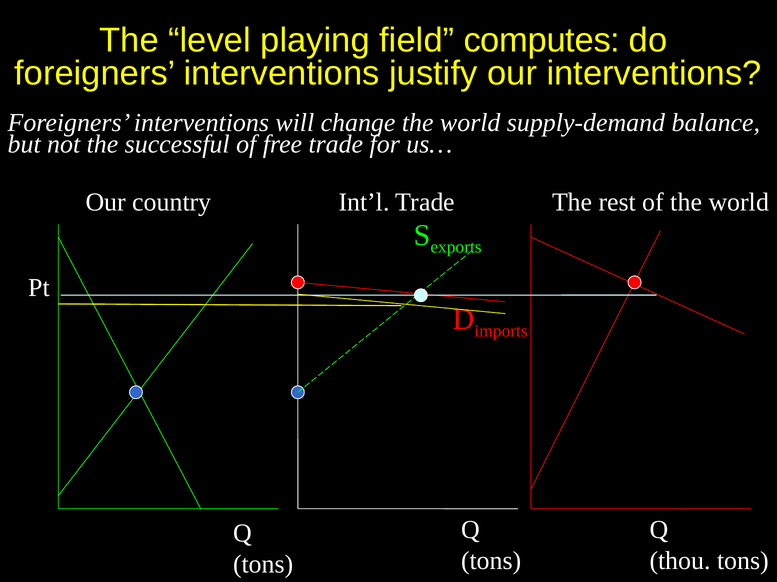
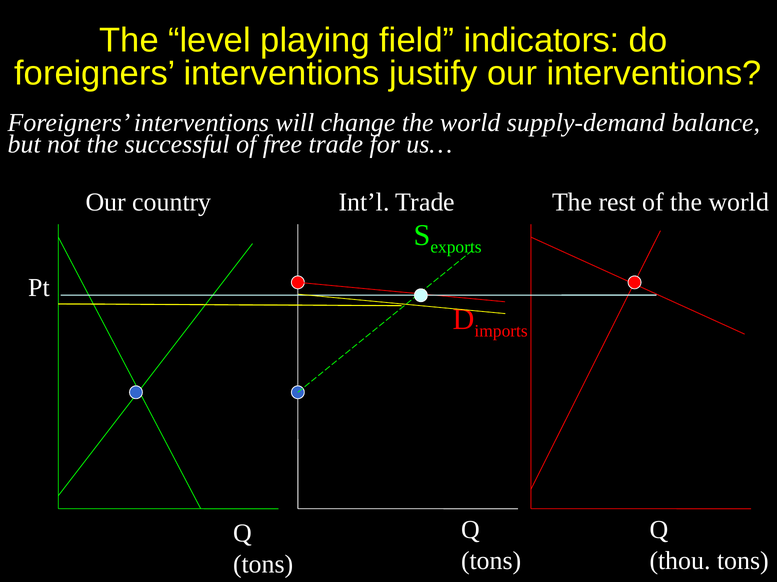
computes: computes -> indicators
